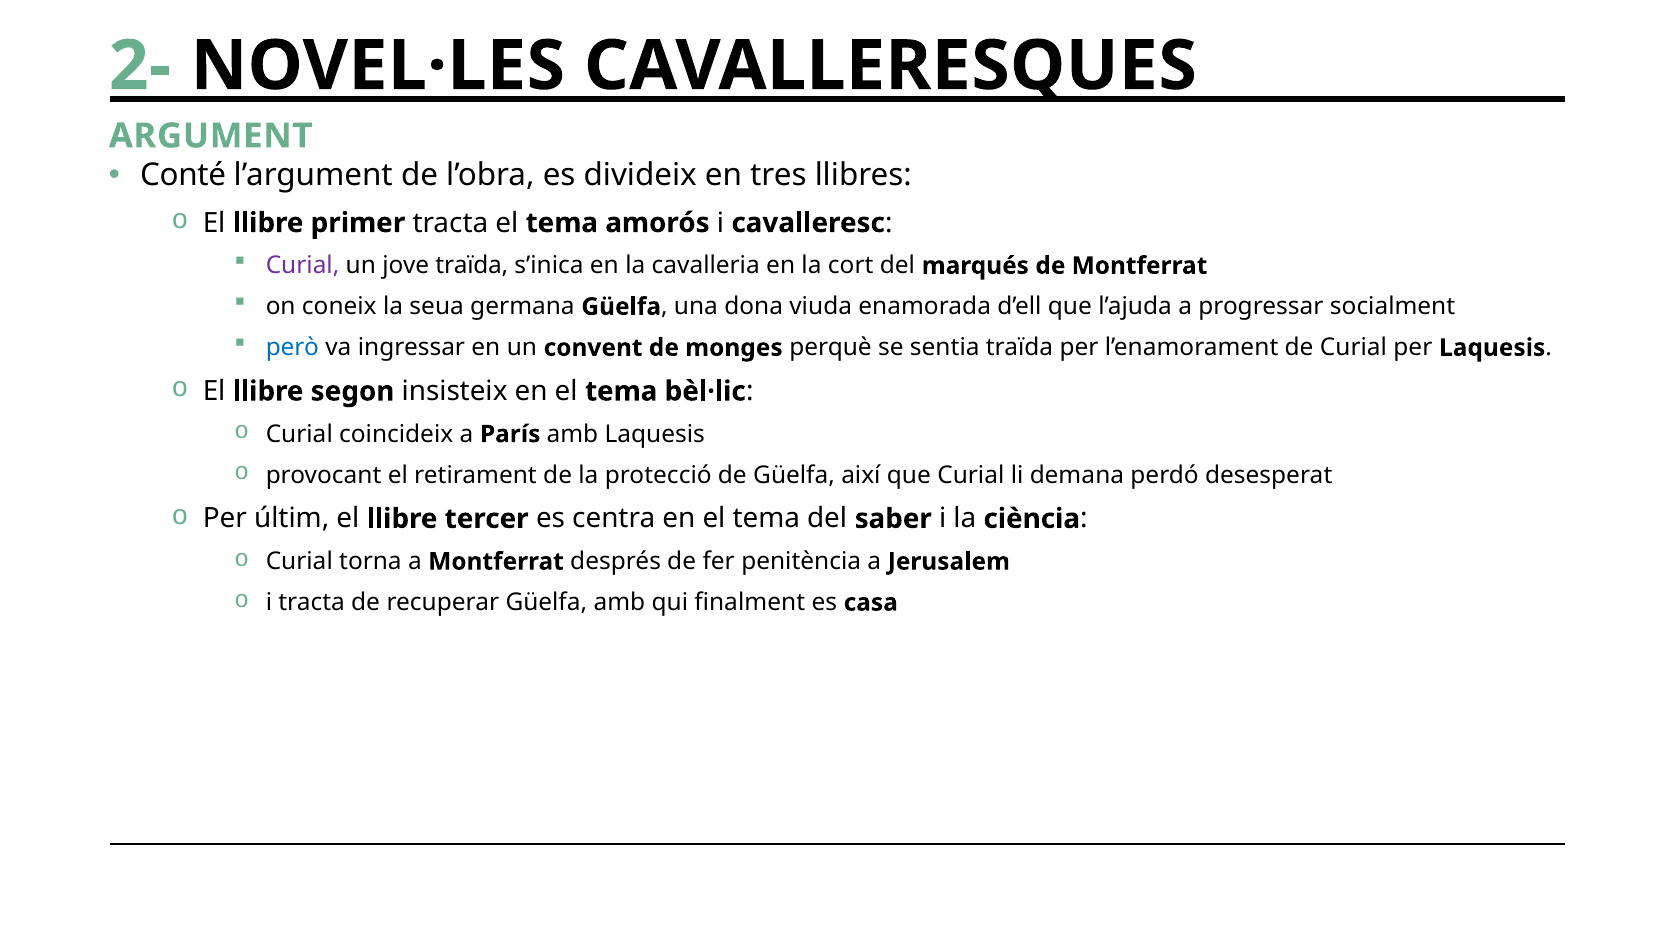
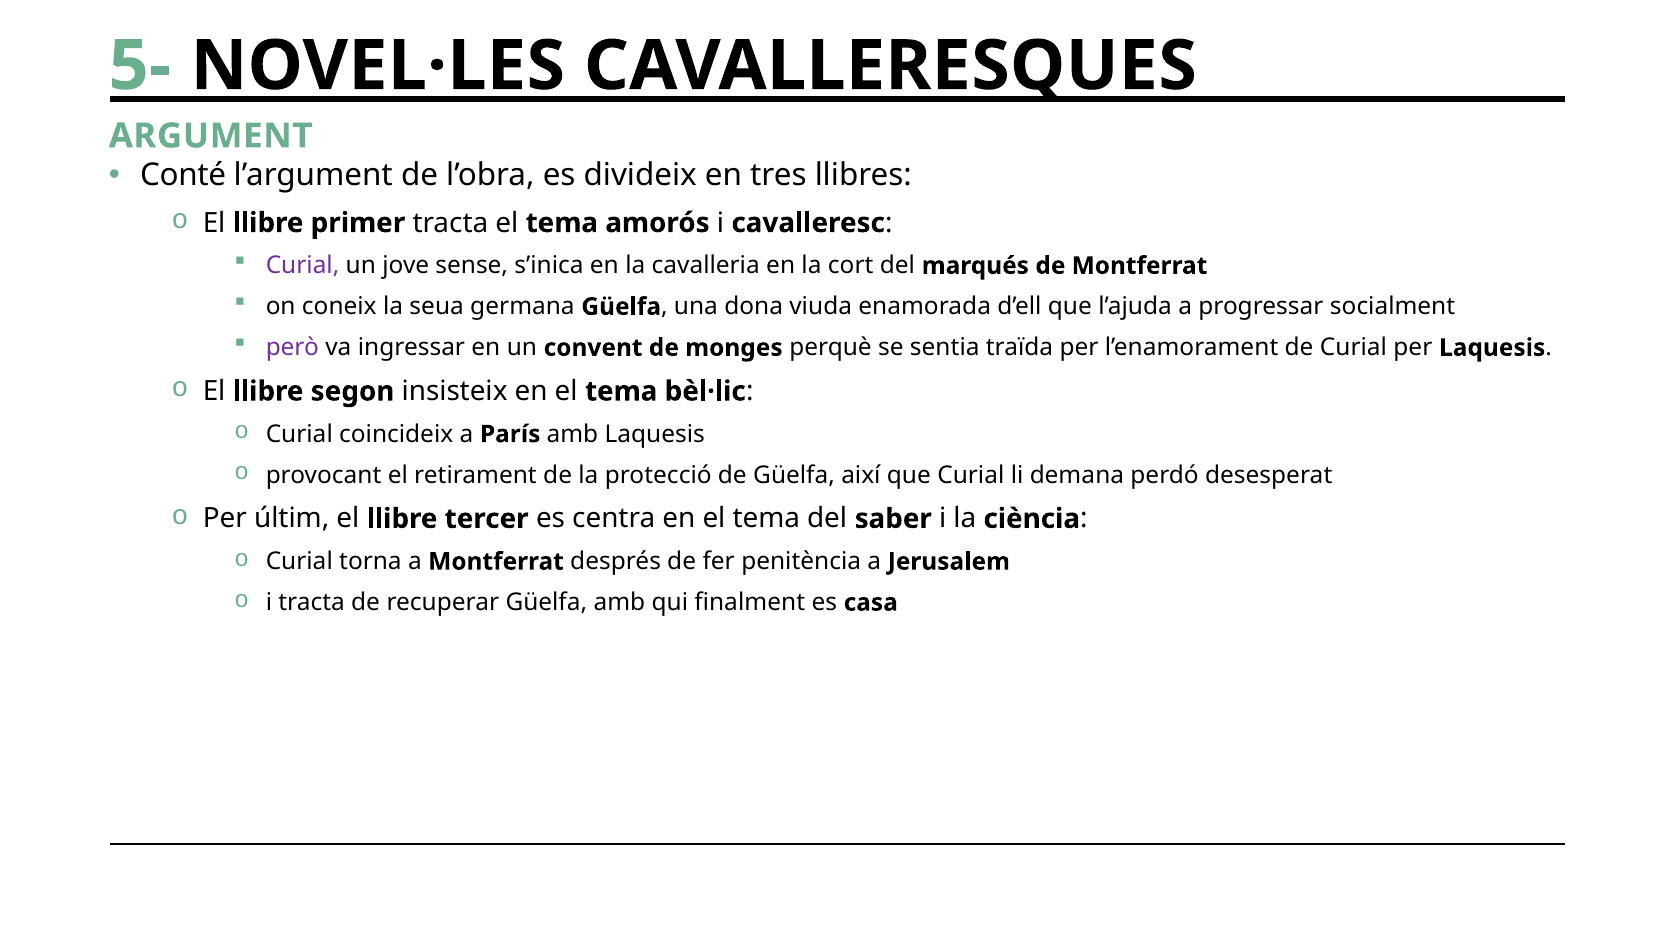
2-: 2- -> 5-
jove traïda: traïda -> sense
però colour: blue -> purple
